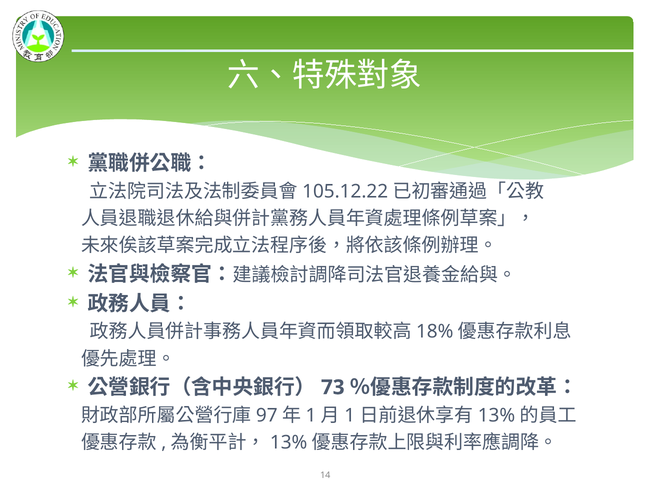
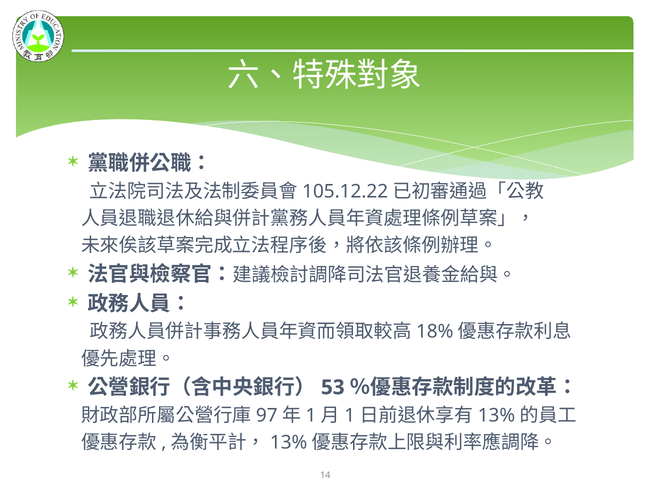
73: 73 -> 53
